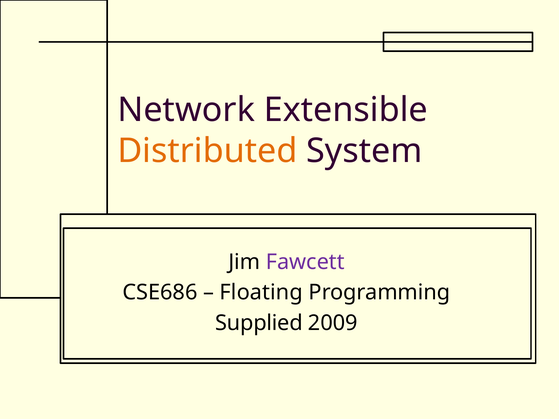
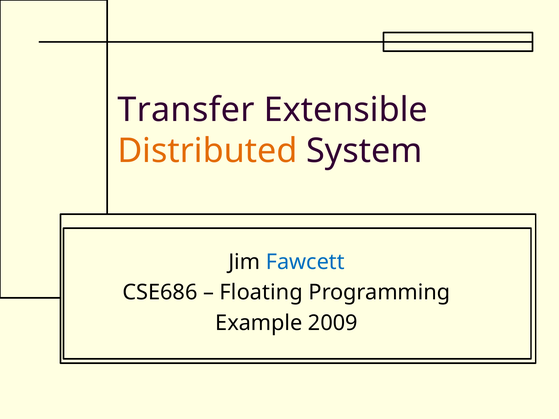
Network: Network -> Transfer
Fawcett colour: purple -> blue
Supplied: Supplied -> Example
